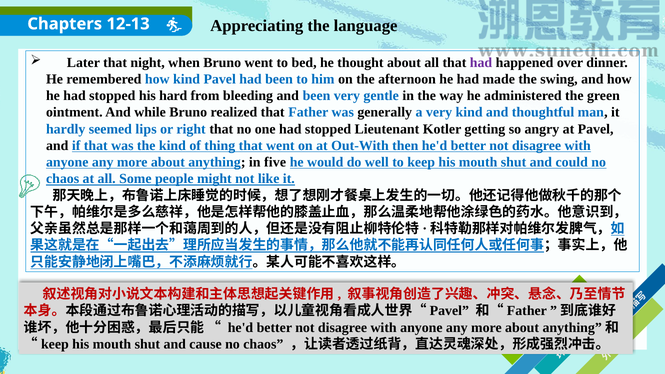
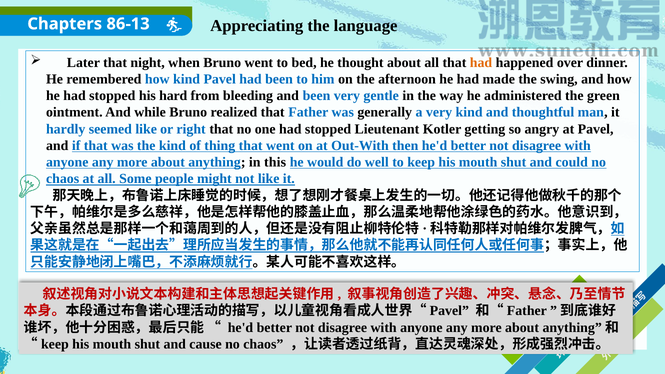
12-13: 12-13 -> 86-13
had at (481, 62) colour: purple -> orange
seemed lips: lips -> like
five: five -> this
